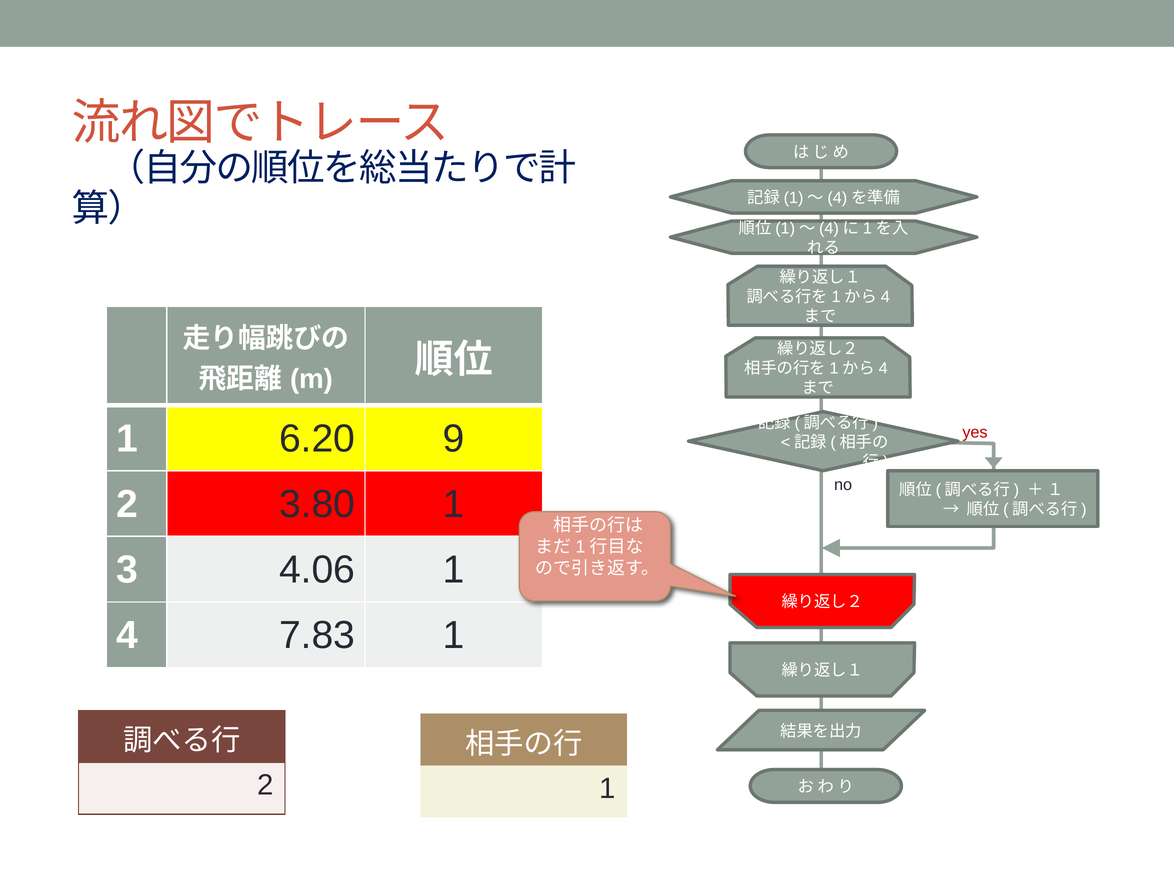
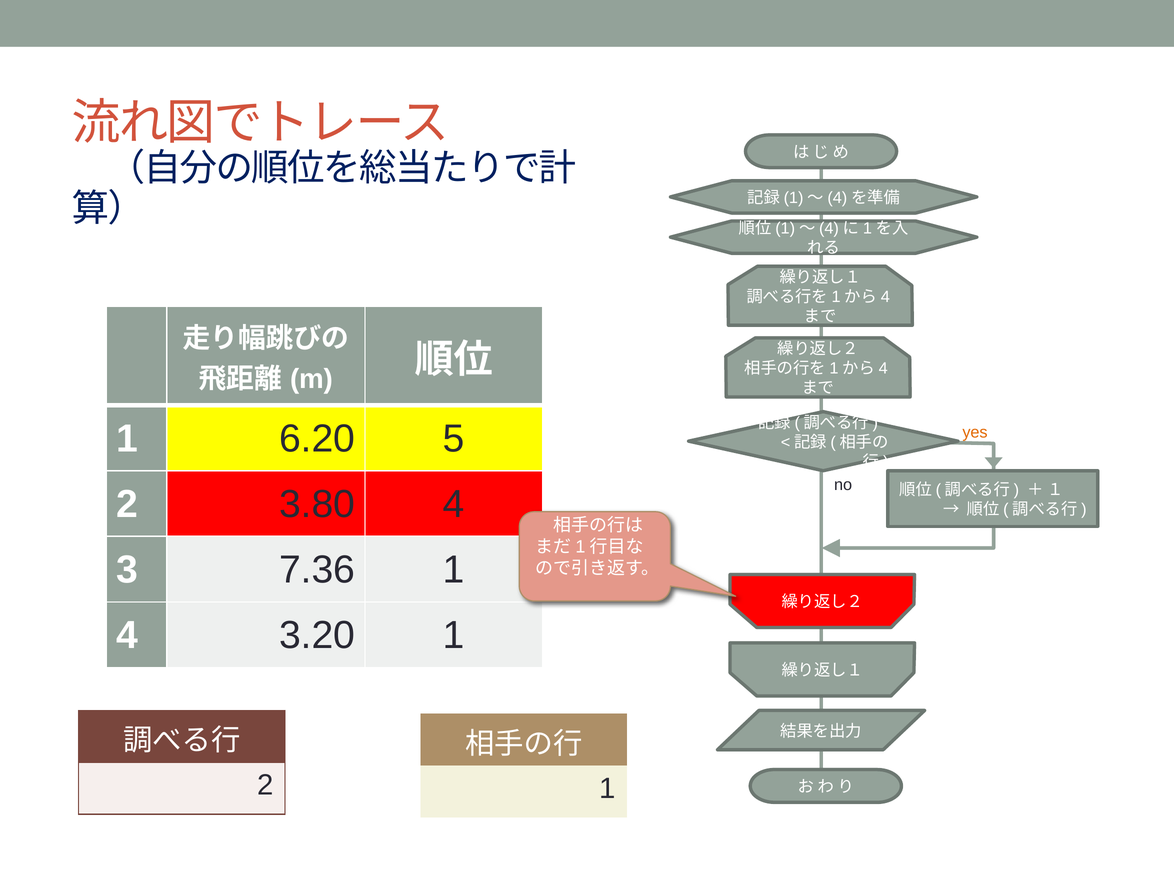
9: 9 -> 5
yes colour: red -> orange
3.80 1: 1 -> 4
4.06: 4.06 -> 7.36
7.83: 7.83 -> 3.20
